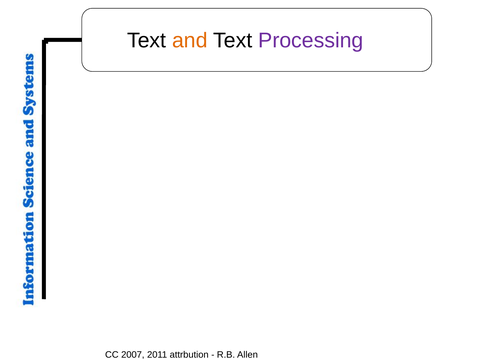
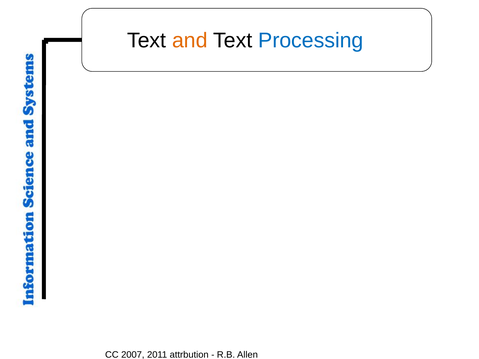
Processing colour: purple -> blue
